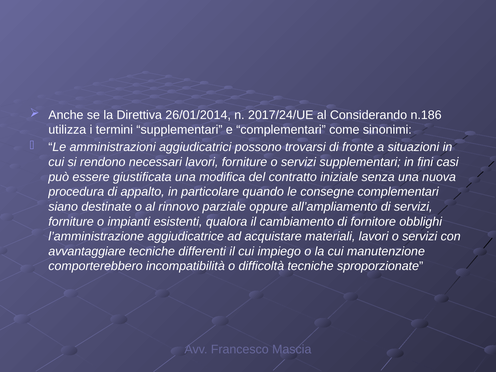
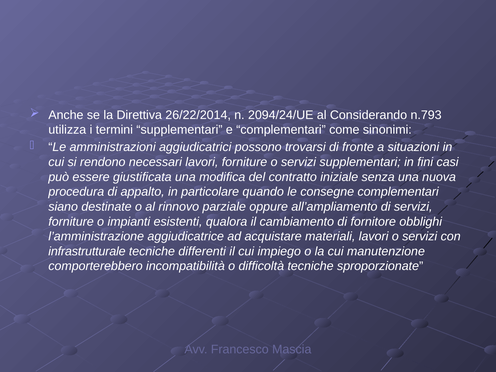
26/01/2014: 26/01/2014 -> 26/22/2014
2017/24/UE: 2017/24/UE -> 2094/24/UE
n.186: n.186 -> n.793
avvantaggiare: avvantaggiare -> infrastrutturale
